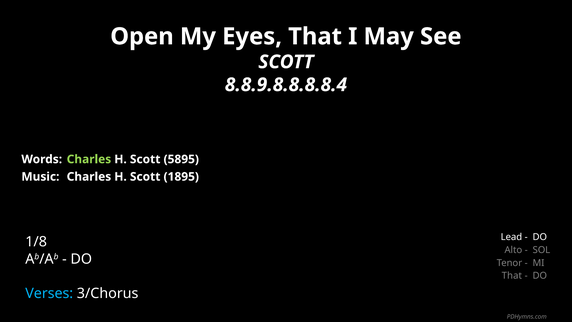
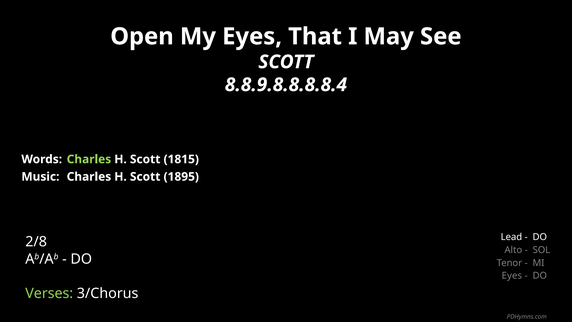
5895: 5895 -> 1815
1/8: 1/8 -> 2/8
That at (512, 276): That -> Eyes
Verses colour: light blue -> light green
